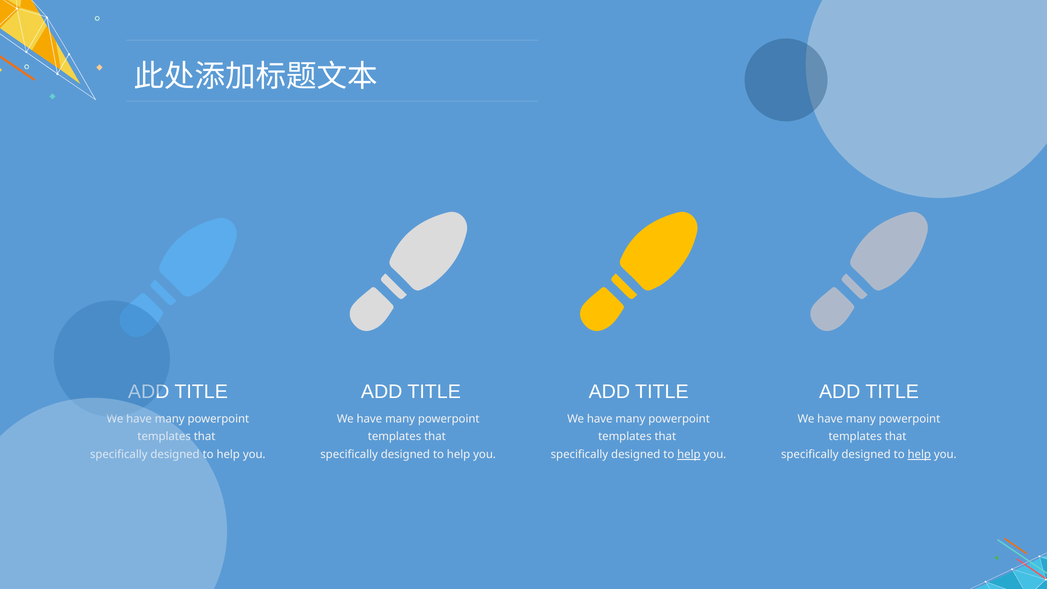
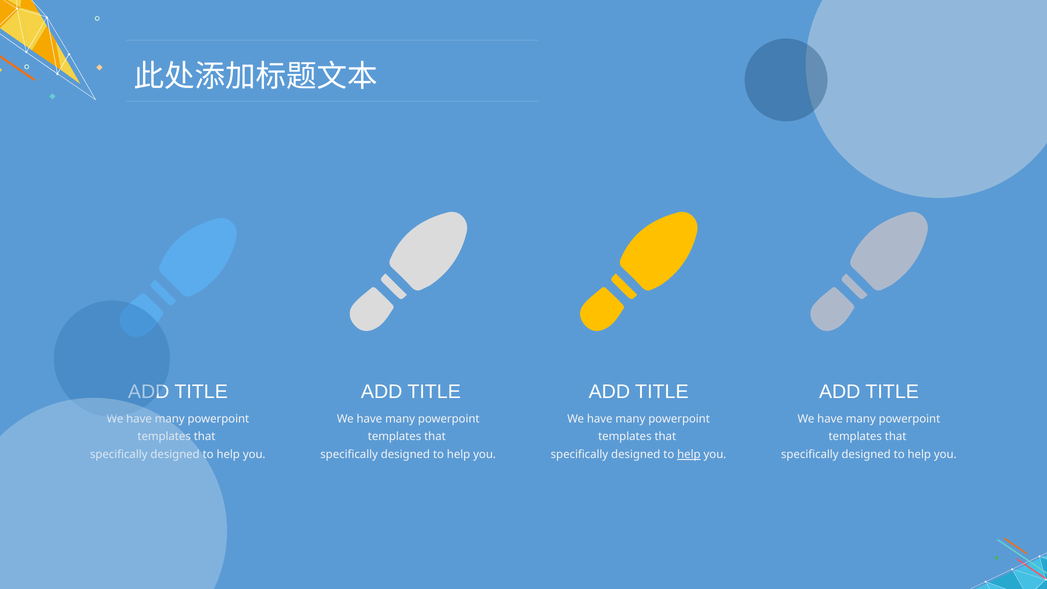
help at (919, 455) underline: present -> none
